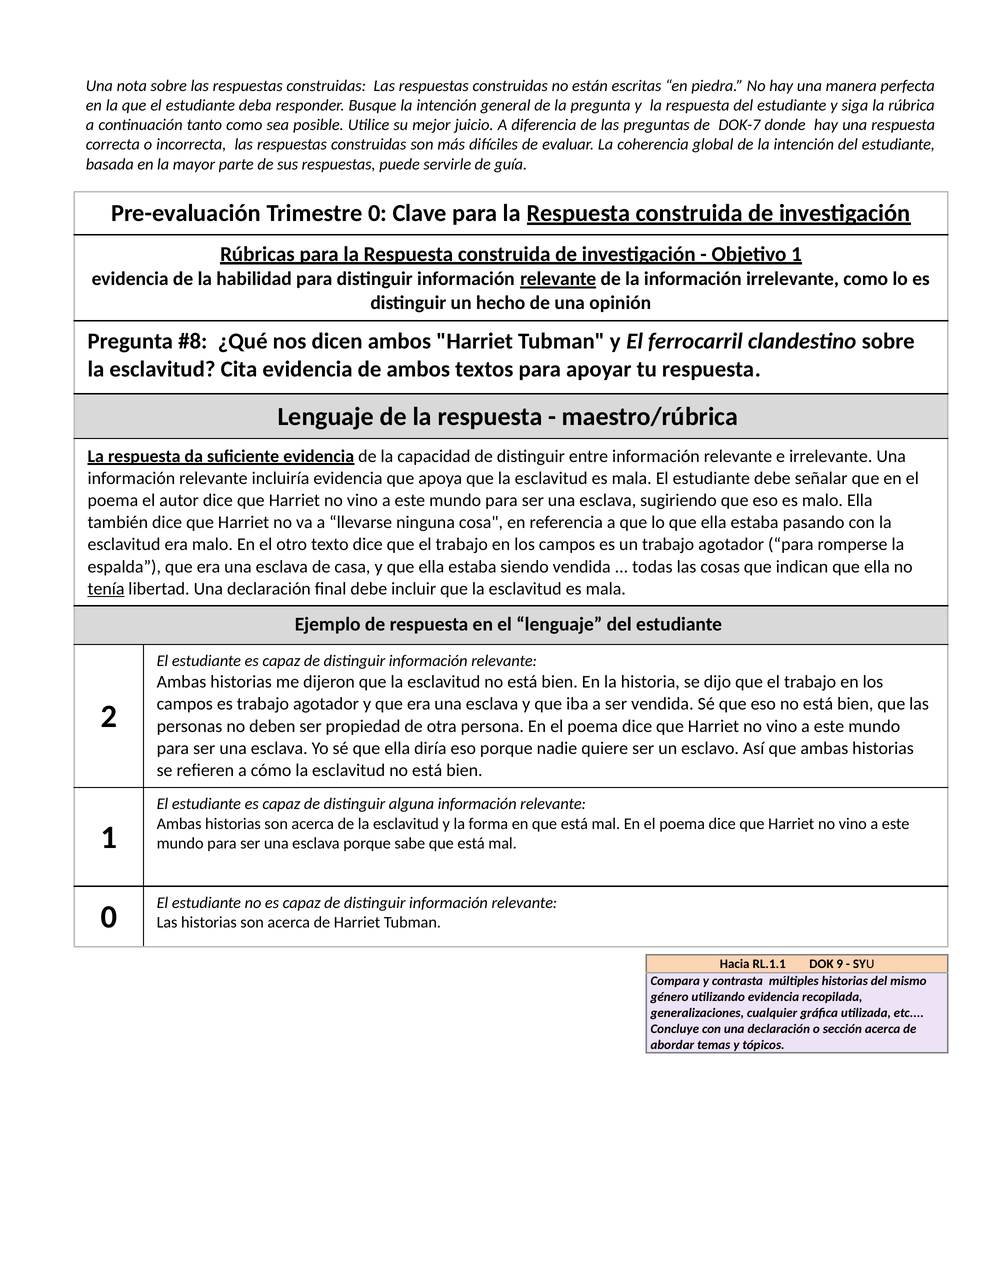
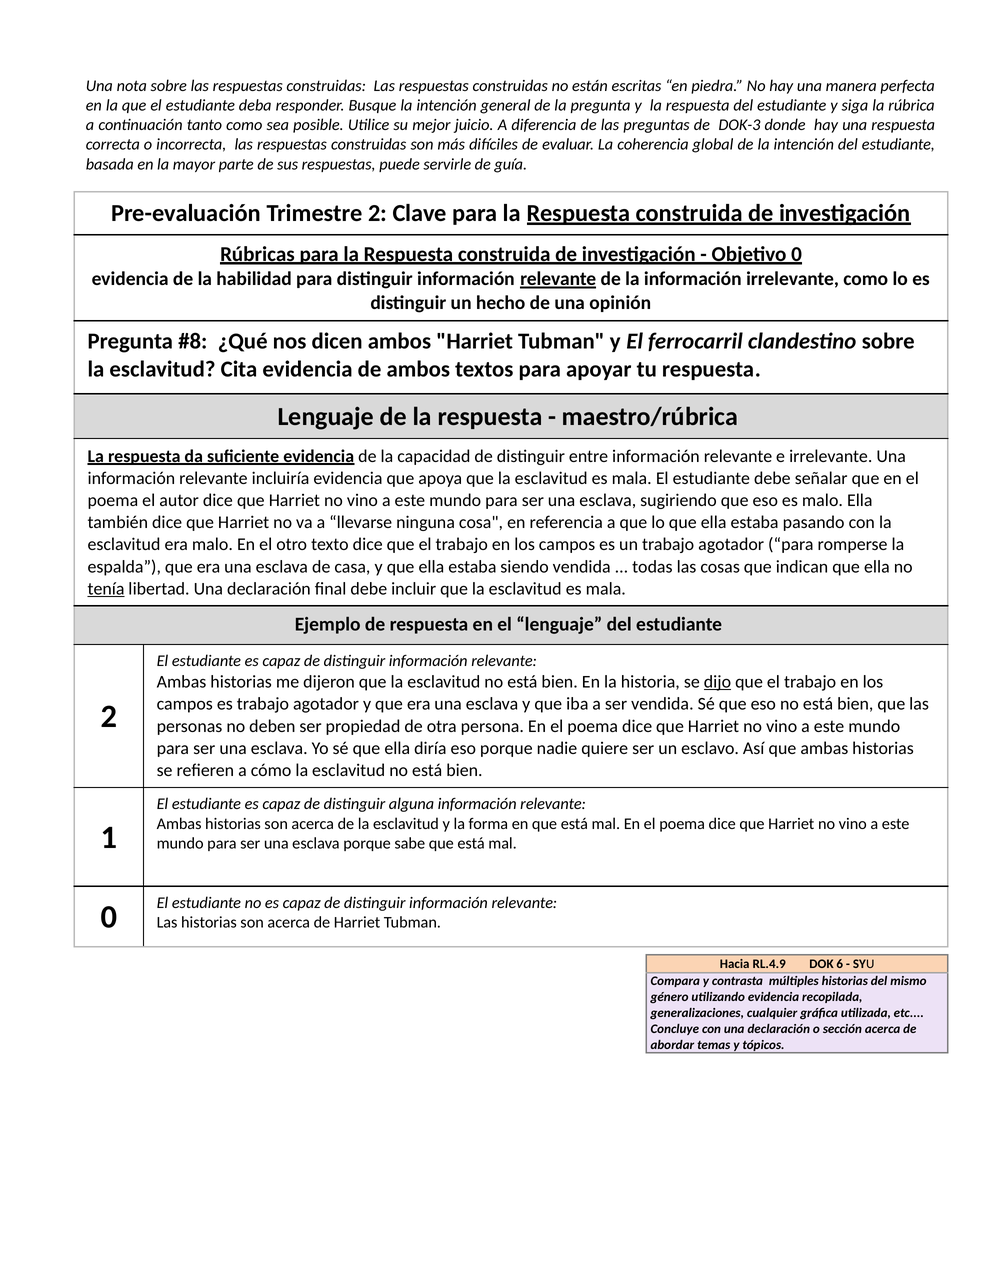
DOK-7: DOK-7 -> DOK-3
Trimestre 0: 0 -> 2
Objetivo 1: 1 -> 0
dijo underline: none -> present
RL.1.1: RL.1.1 -> RL.4.9
9: 9 -> 6
